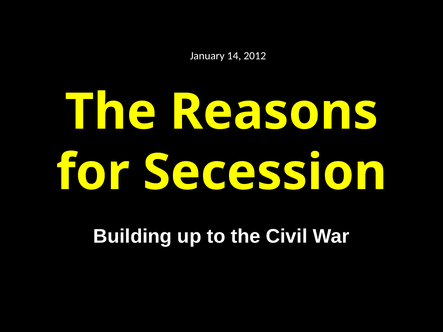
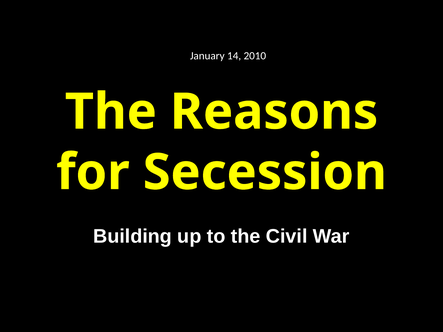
2012: 2012 -> 2010
